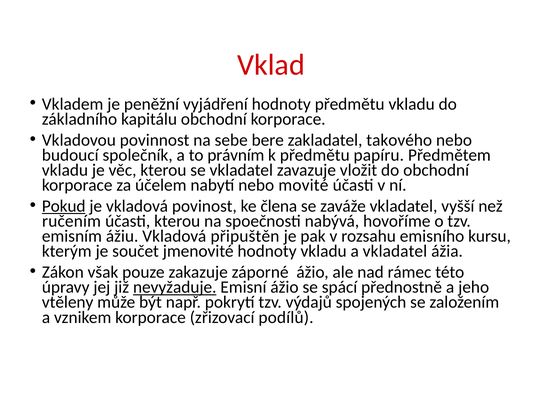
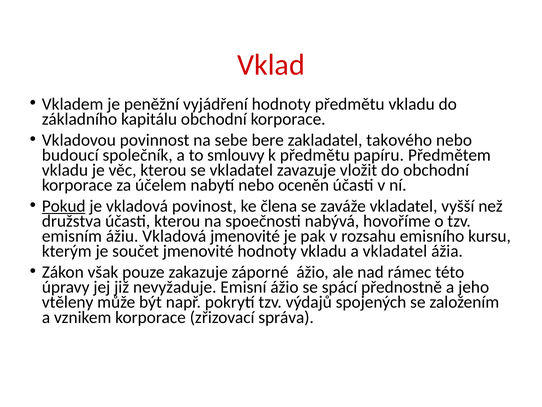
právním: právním -> smlouvy
movité: movité -> oceněn
ručením: ručením -> družstva
Vkladová připuštěn: připuštěn -> jmenovité
nevyžaduje underline: present -> none
podílů: podílů -> správa
